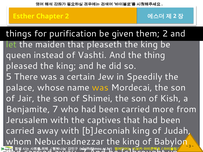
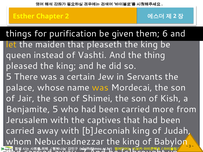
them 2: 2 -> 6
let colour: light green -> yellow
Speedily: Speedily -> Servants
Benjamite 7: 7 -> 5
